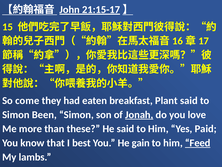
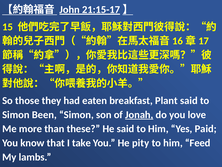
come: come -> those
best: best -> take
gain: gain -> pity
Feed underline: present -> none
